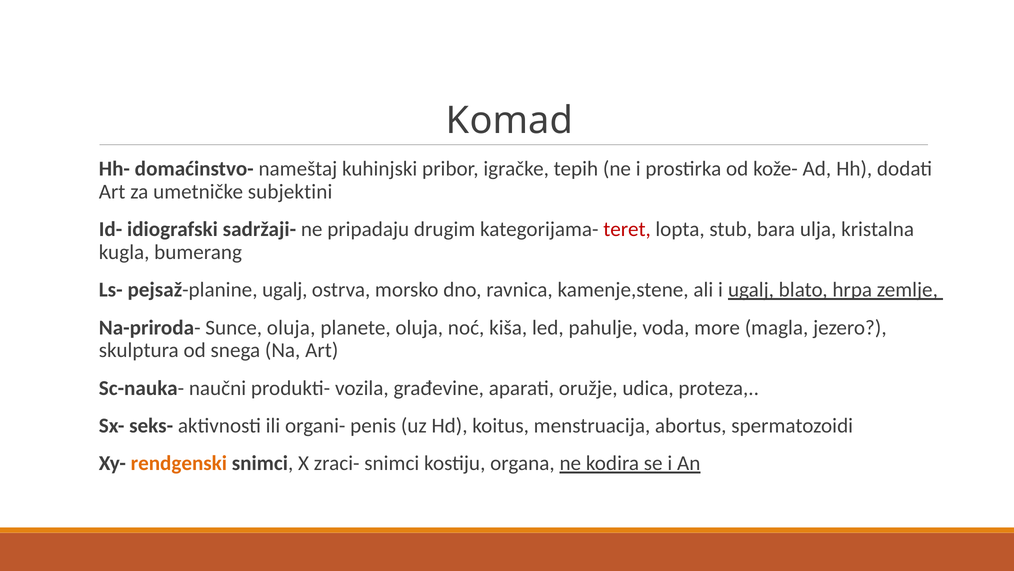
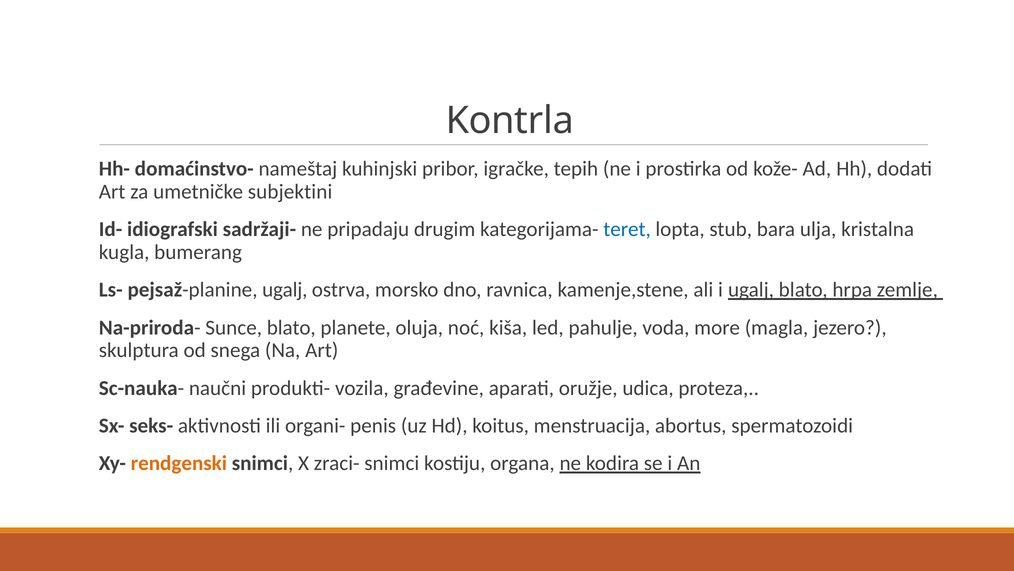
Komad: Komad -> Kontrla
teret colour: red -> blue
Sunce oluja: oluja -> blato
